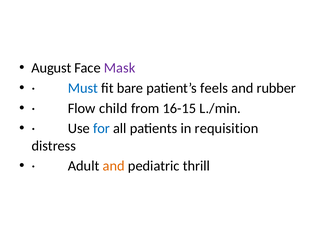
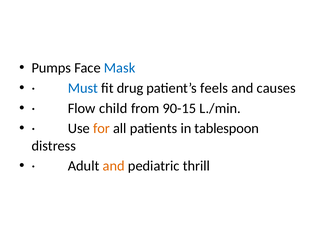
August: August -> Pumps
Mask colour: purple -> blue
bare: bare -> drug
rubber: rubber -> causes
16-15: 16-15 -> 90-15
for colour: blue -> orange
requisition: requisition -> tablespoon
